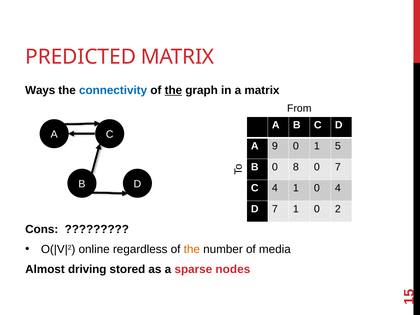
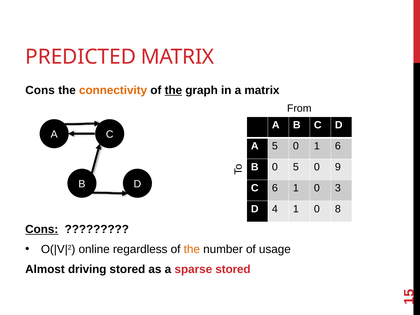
Ways at (40, 90): Ways -> Cons
connectivity colour: blue -> orange
A 9: 9 -> 5
0 1 5: 5 -> 6
0 8: 8 -> 5
0 7: 7 -> 9
C 4: 4 -> 6
0 4: 4 -> 3
D 7: 7 -> 4
2: 2 -> 8
Cons at (42, 229) underline: none -> present
media: media -> usage
sparse nodes: nodes -> stored
